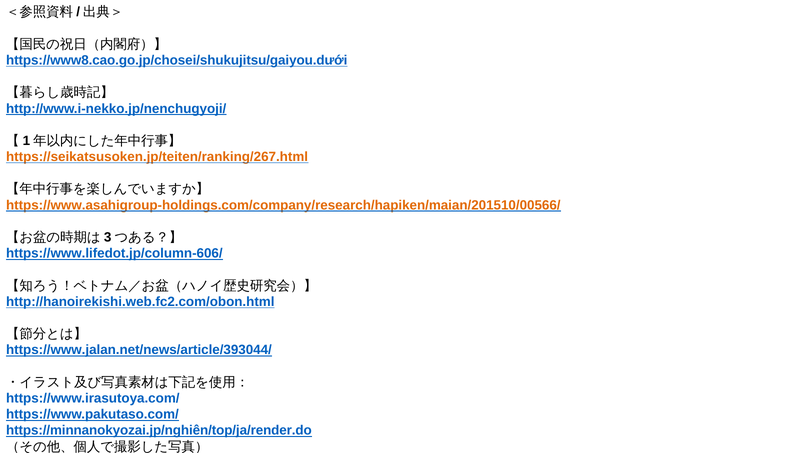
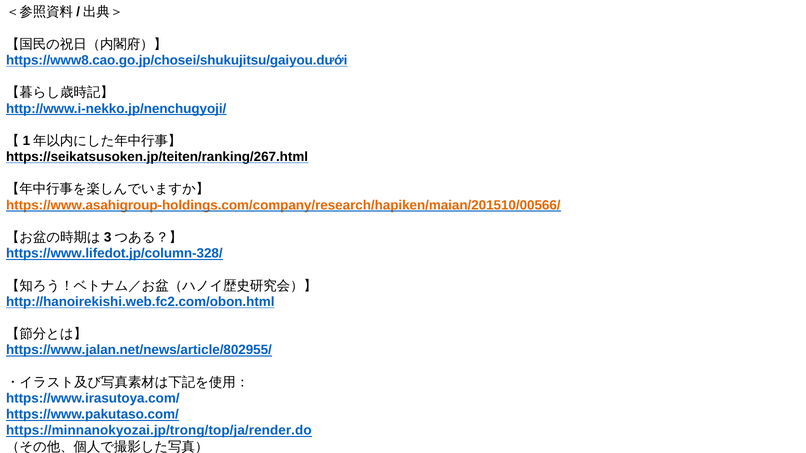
https://seikatsusoken.jp/teiten/ranking/267.html colour: orange -> black
https://www.lifedot.jp/column-606/: https://www.lifedot.jp/column-606/ -> https://www.lifedot.jp/column-328/
https://www.jalan.net/news/article/393044/: https://www.jalan.net/news/article/393044/ -> https://www.jalan.net/news/article/802955/
https://minnanokyozai.jp/nghiên/top/ja/render.do: https://minnanokyozai.jp/nghiên/top/ja/render.do -> https://minnanokyozai.jp/trong/top/ja/render.do
